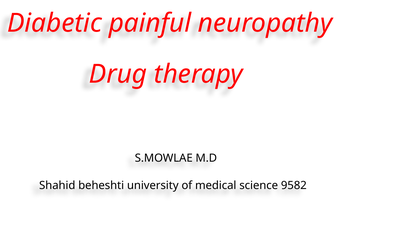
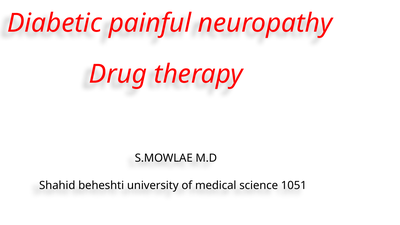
9582: 9582 -> 1051
